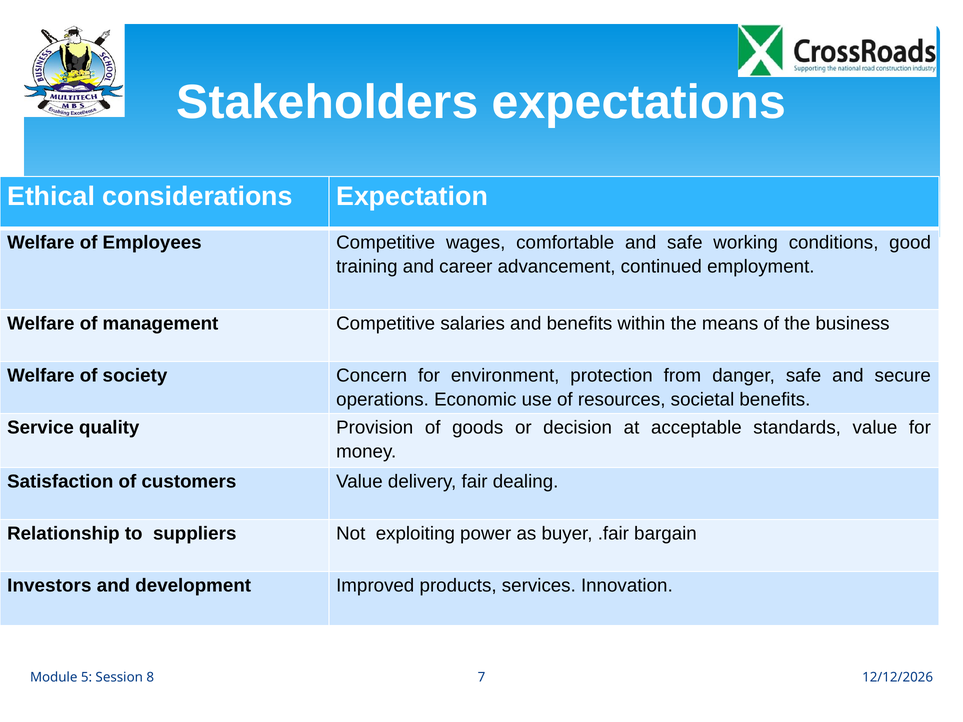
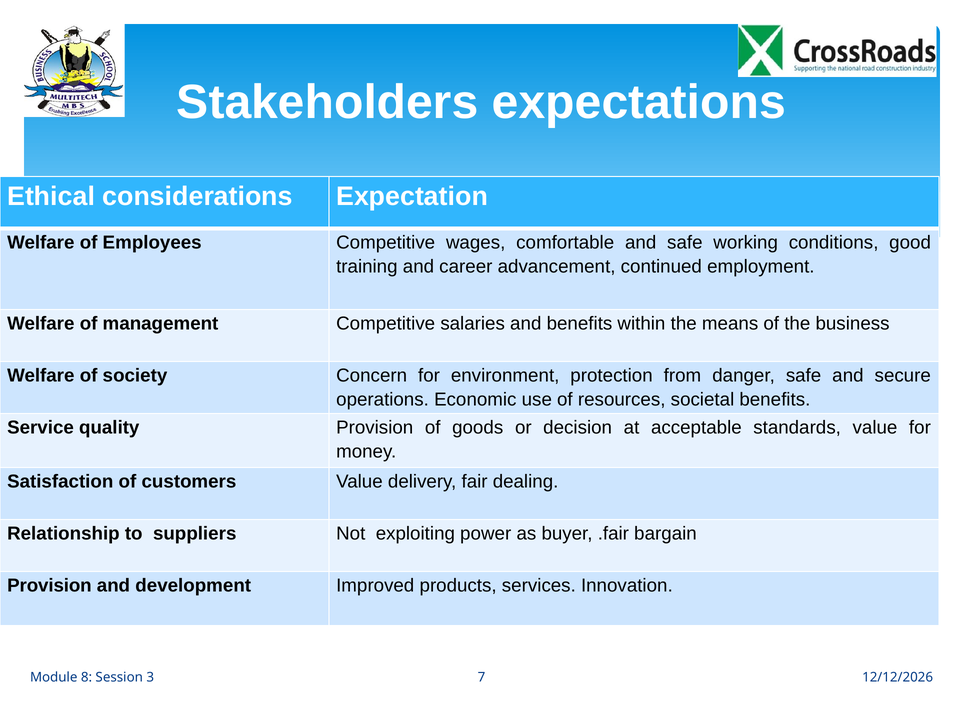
Investors at (49, 586): Investors -> Provision
5: 5 -> 8
8: 8 -> 3
